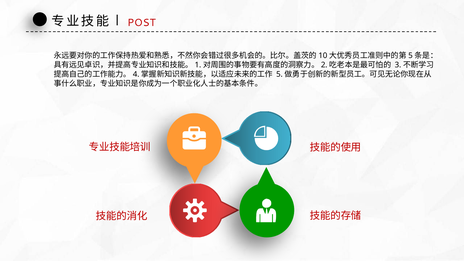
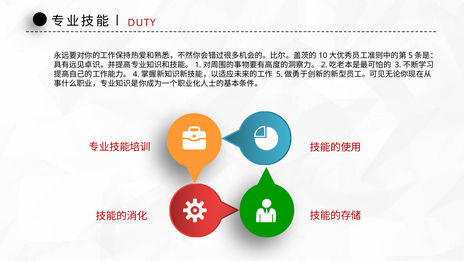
POST: POST -> DUTY
